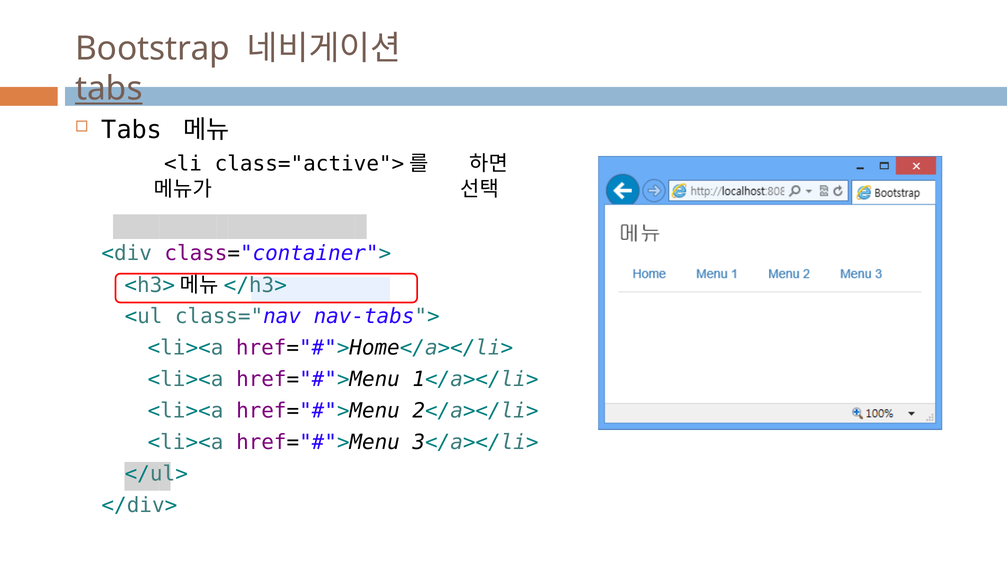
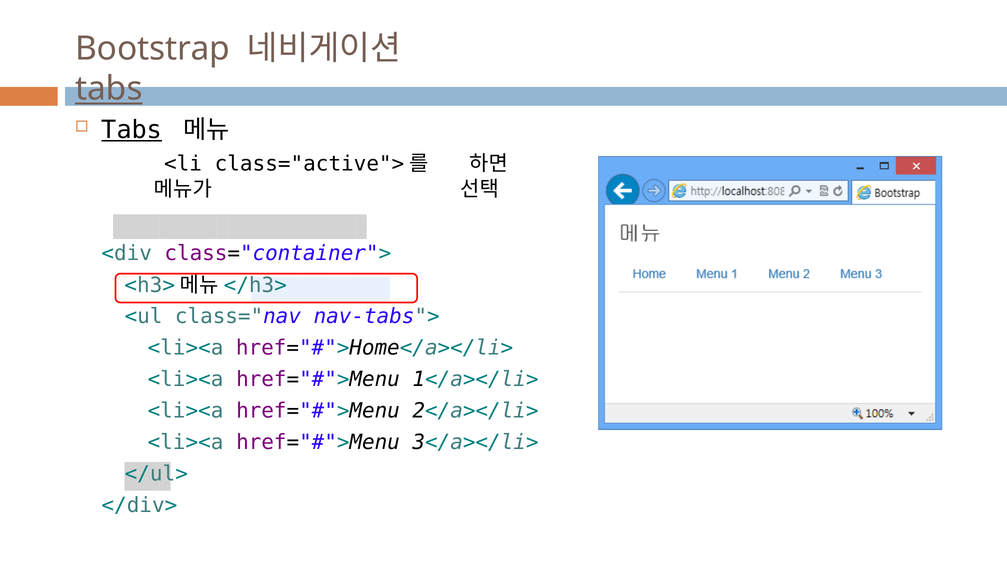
Tabs at (132, 130) underline: none -> present
